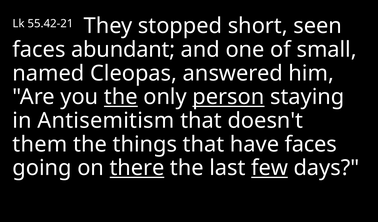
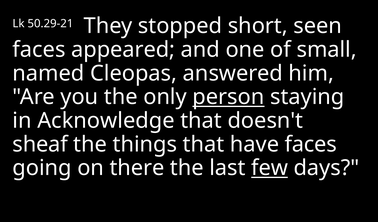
55.42-21: 55.42-21 -> 50.29-21
abundant: abundant -> appeared
the at (121, 97) underline: present -> none
Antisemitism: Antisemitism -> Acknowledge
them: them -> sheaf
there underline: present -> none
